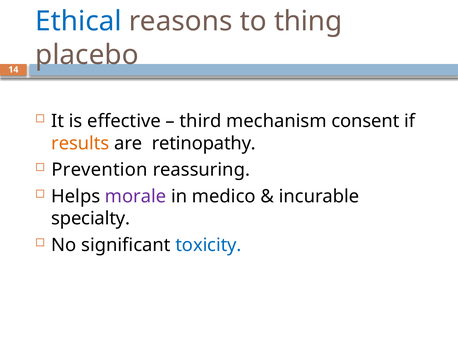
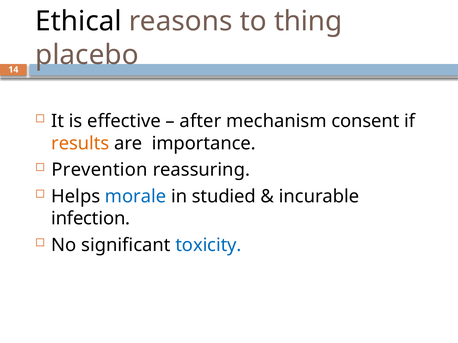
Ethical colour: blue -> black
third: third -> after
retinopathy: retinopathy -> importance
morale colour: purple -> blue
medico: medico -> studied
specialty: specialty -> infection
